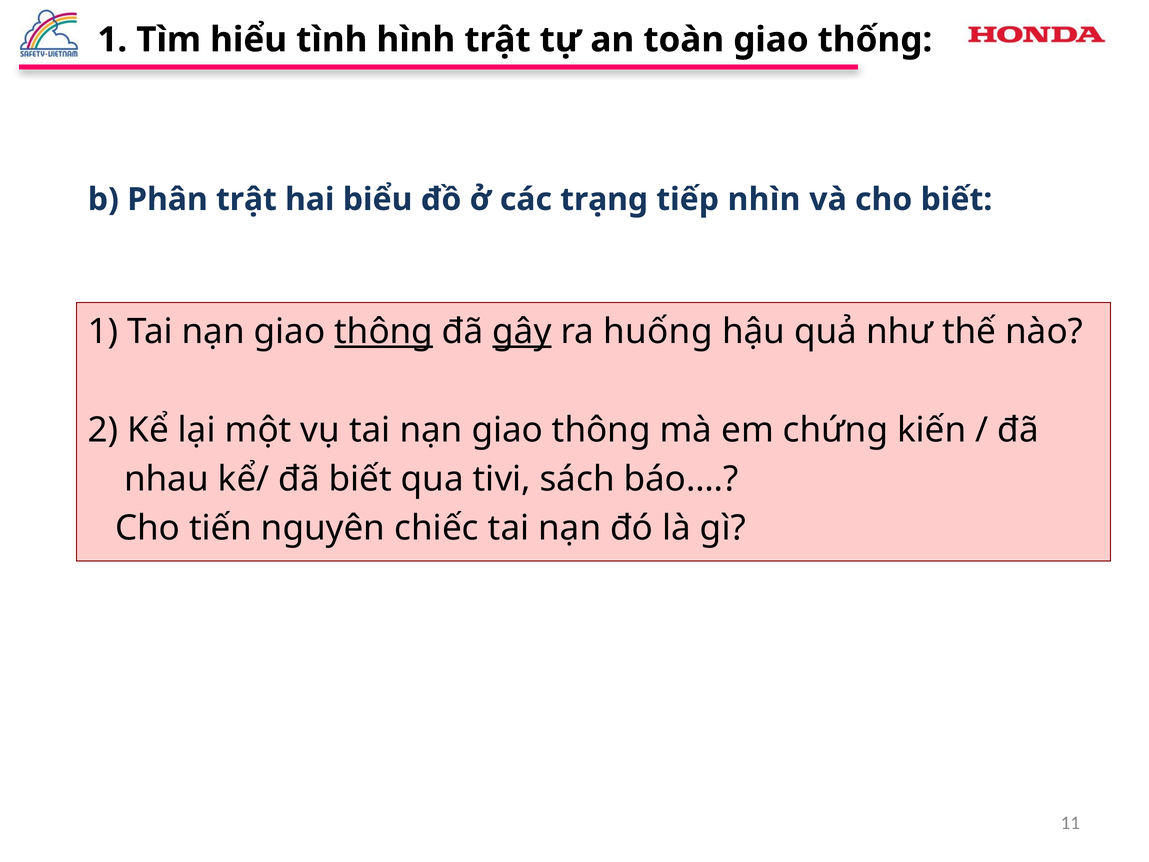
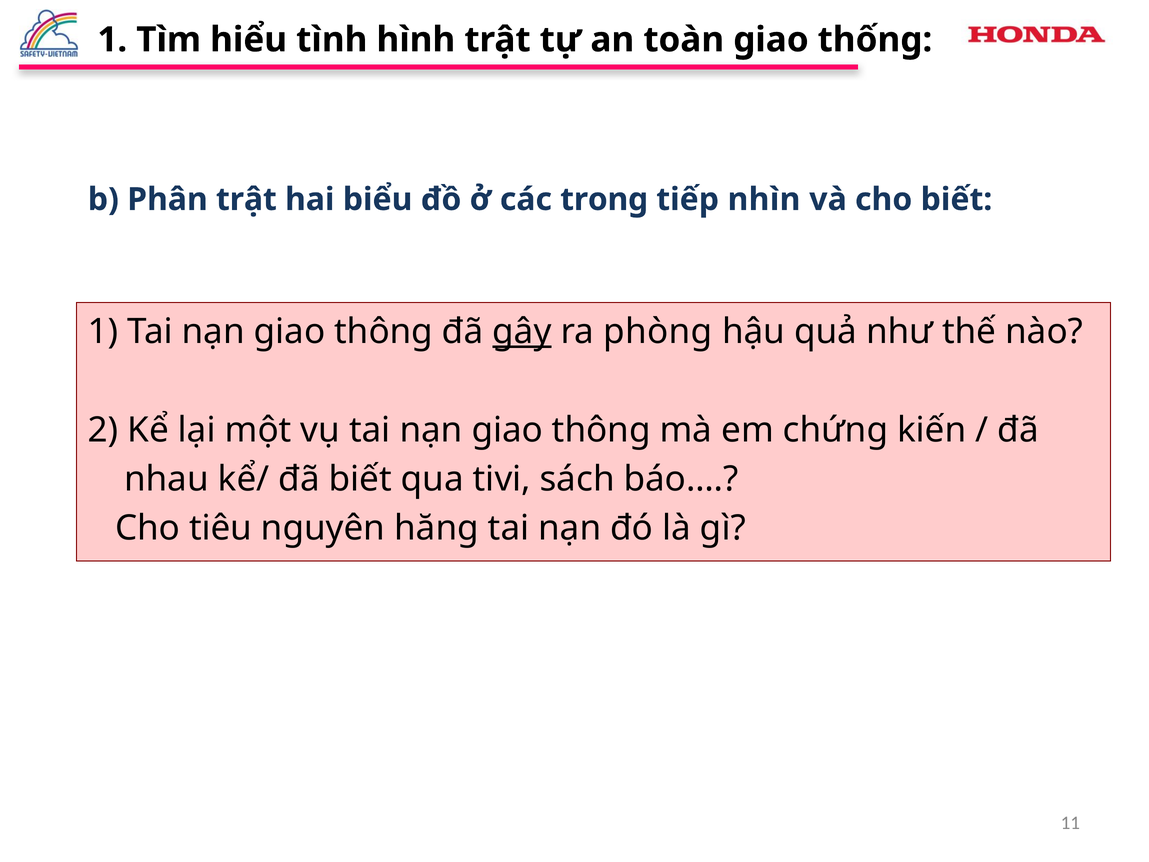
trạng: trạng -> trong
thông at (384, 332) underline: present -> none
huống: huống -> phòng
tiến: tiến -> tiêu
chiếc: chiếc -> hăng
